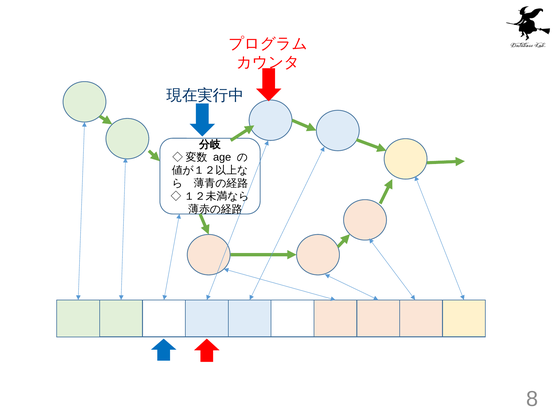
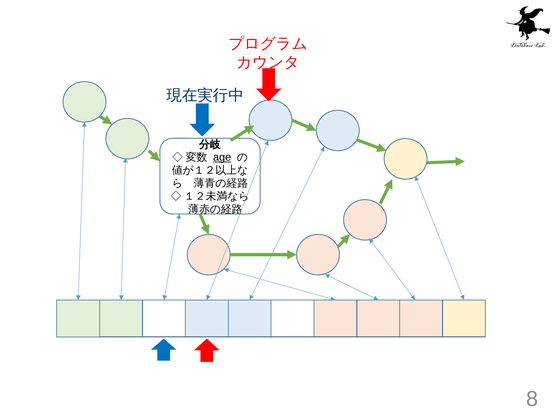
age underline: none -> present
